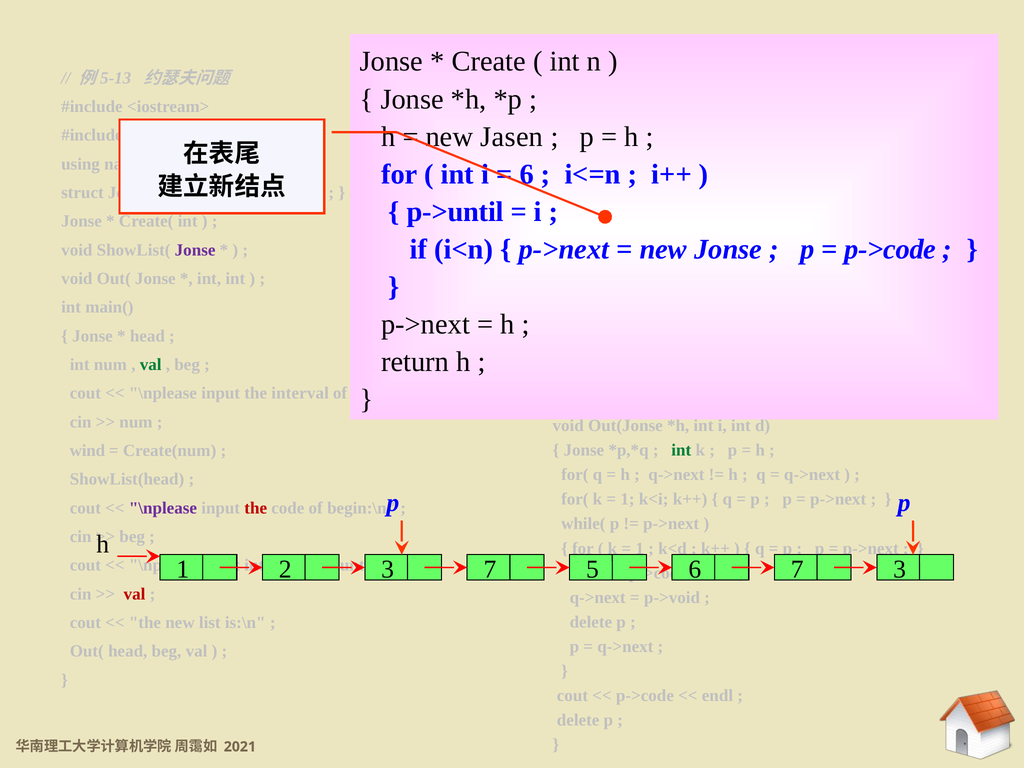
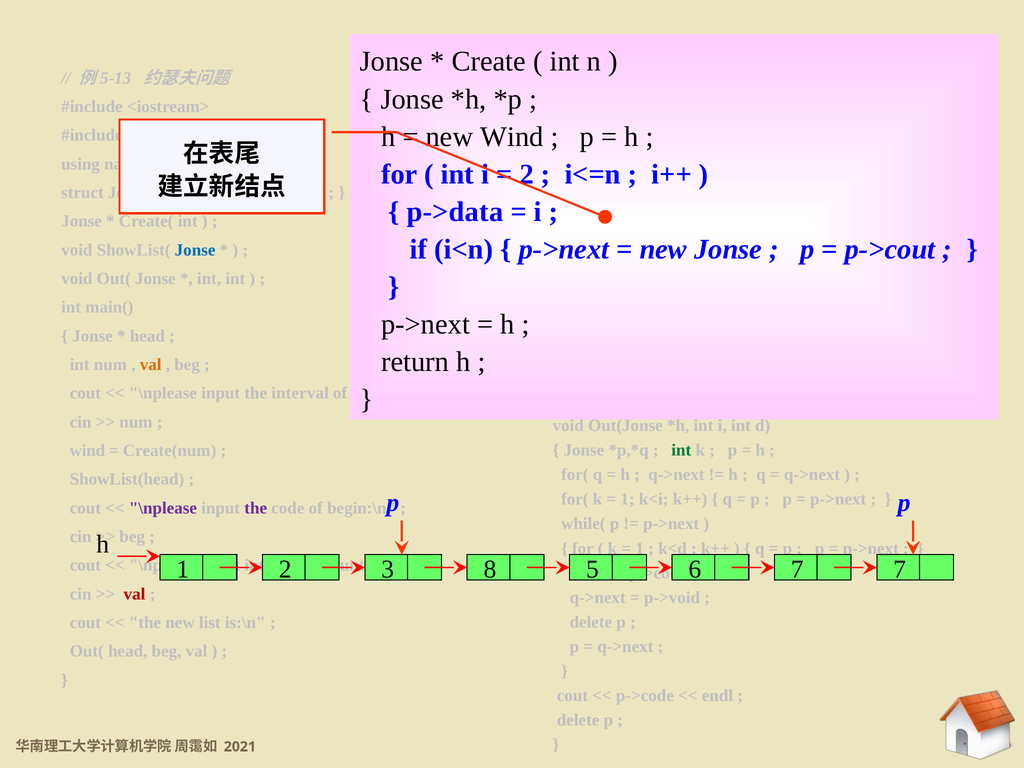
new Jasen: Jasen -> Wind
6 at (527, 174): 6 -> 2
p->until: p->until -> p->data
p->code at (890, 249): p->code -> p->cout
Jonse at (195, 250) colour: purple -> blue
val at (151, 365) colour: green -> orange
the at (256, 508) colour: red -> purple
7 at (490, 569): 7 -> 8
7 3: 3 -> 7
